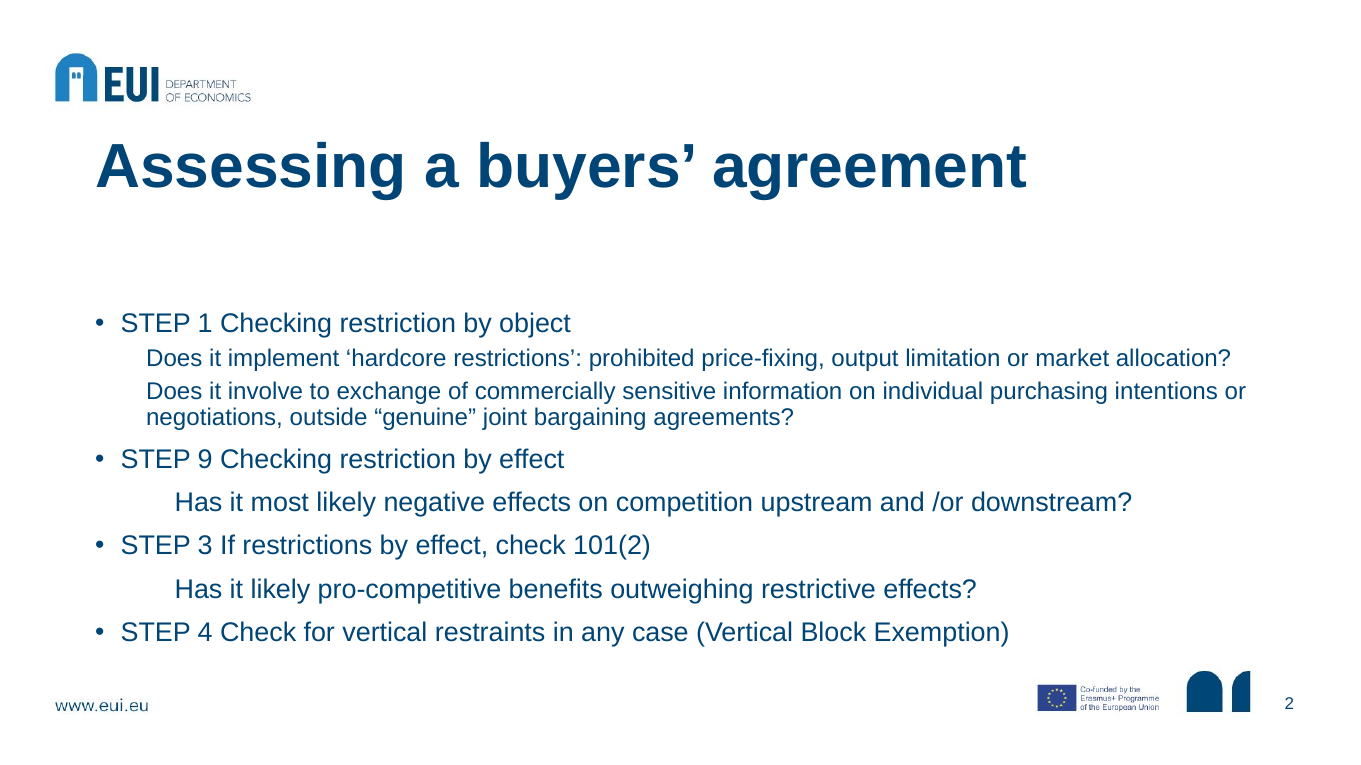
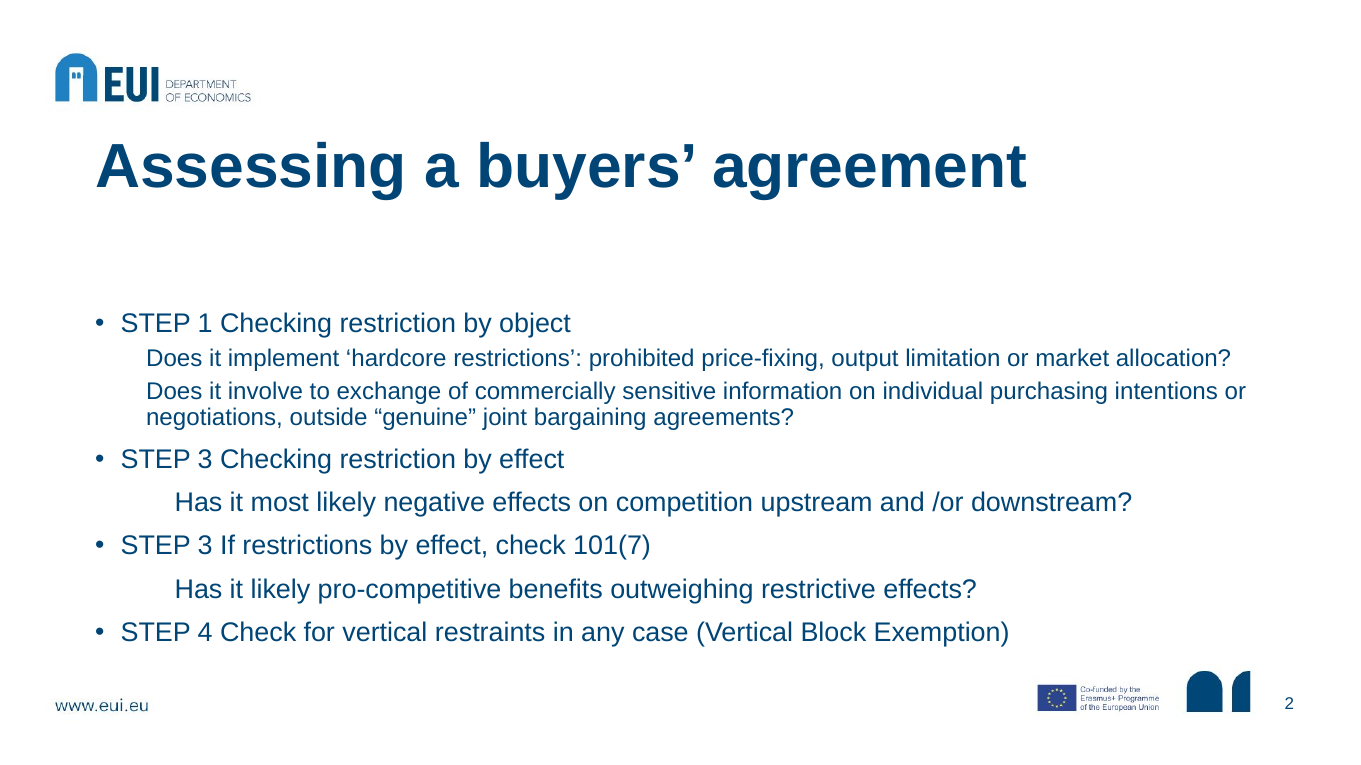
9 at (205, 460): 9 -> 3
101(2: 101(2 -> 101(7
